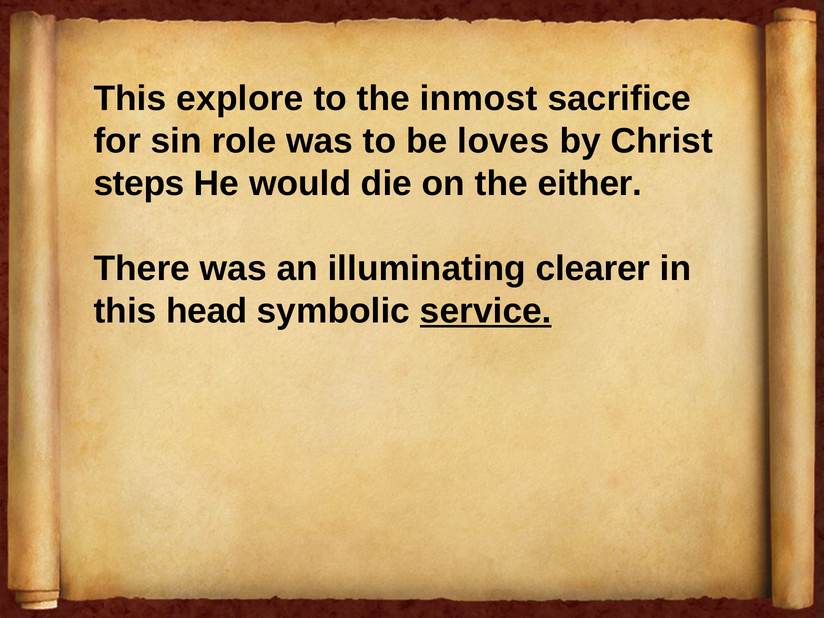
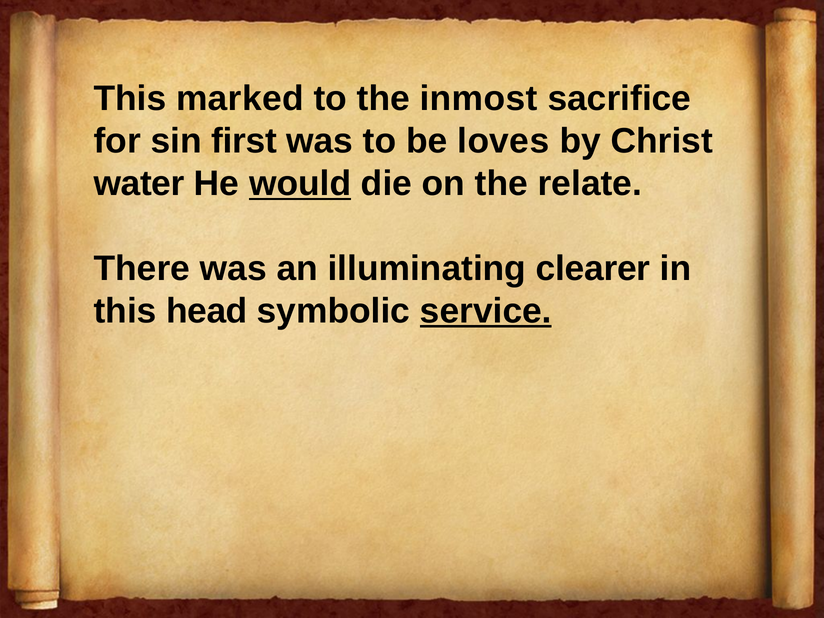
explore: explore -> marked
role: role -> first
steps: steps -> water
would underline: none -> present
either: either -> relate
